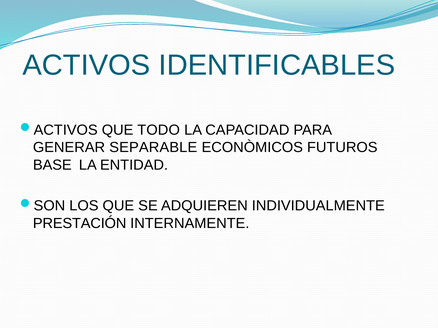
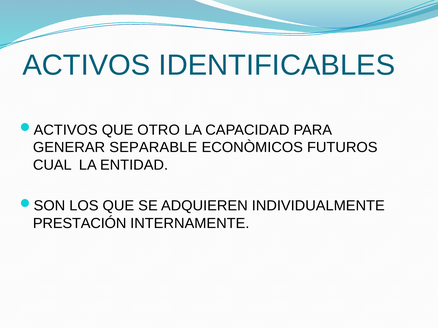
TODO: TODO -> OTRO
BASE: BASE -> CUAL
